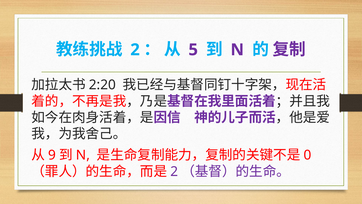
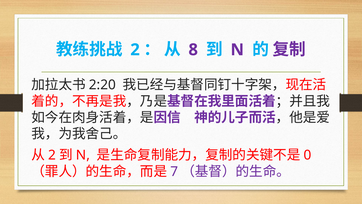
5: 5 -> 8
9 at (52, 155): 9 -> 2
2 at (174, 171): 2 -> 7
